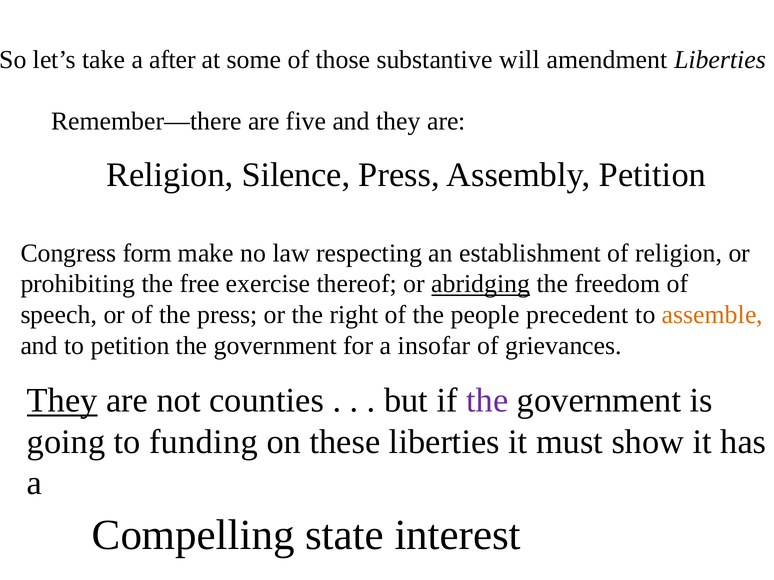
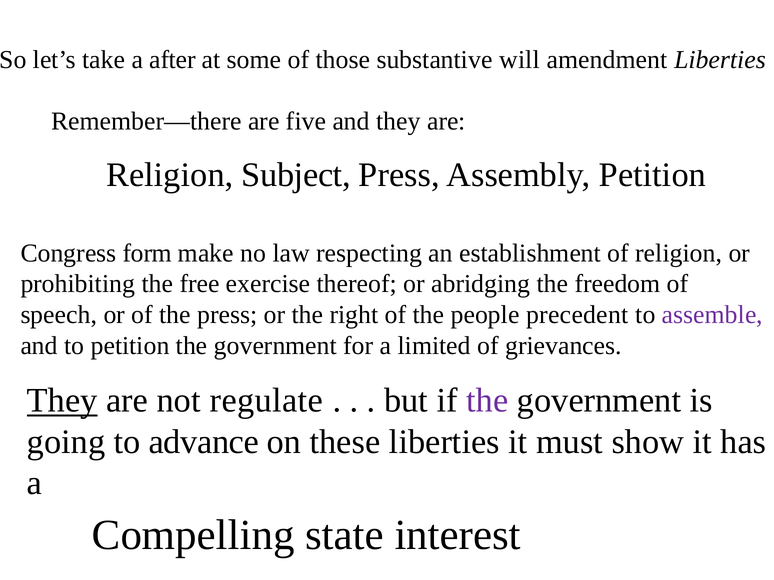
Silence: Silence -> Subject
abridging underline: present -> none
assemble colour: orange -> purple
insofar: insofar -> limited
counties: counties -> regulate
funding: funding -> advance
